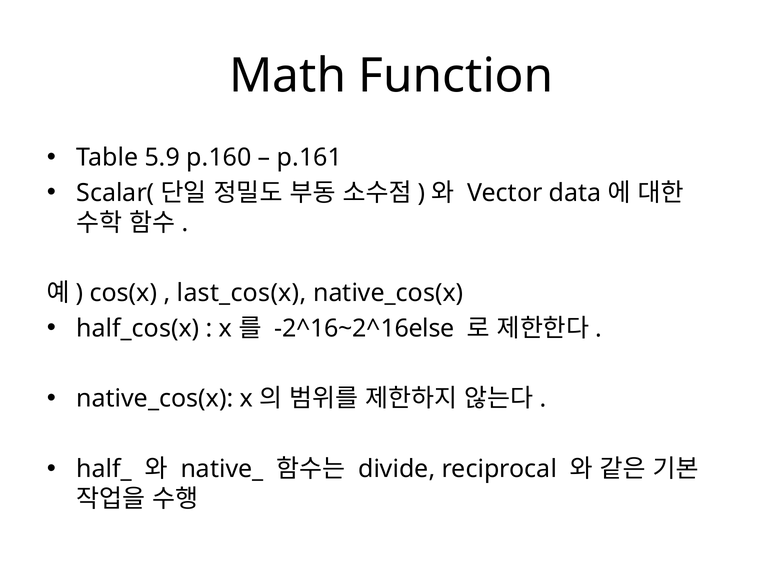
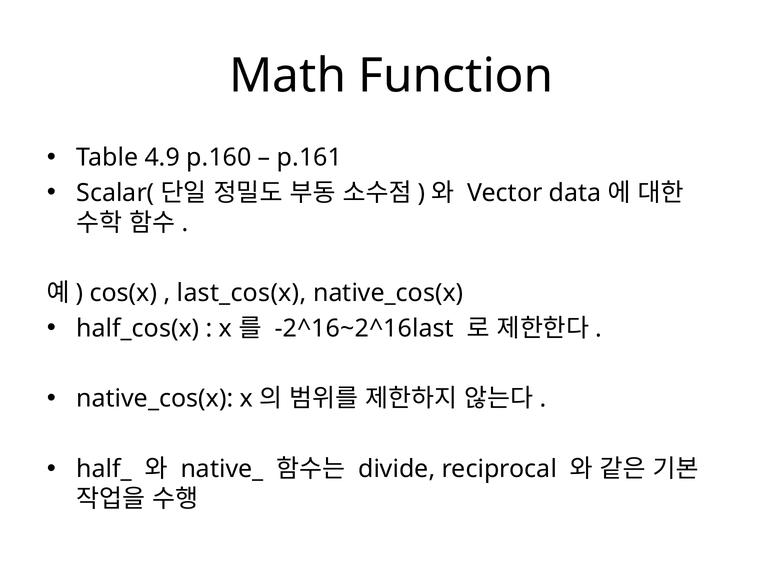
5.9: 5.9 -> 4.9
-2^16~2^16else: -2^16~2^16else -> -2^16~2^16last
